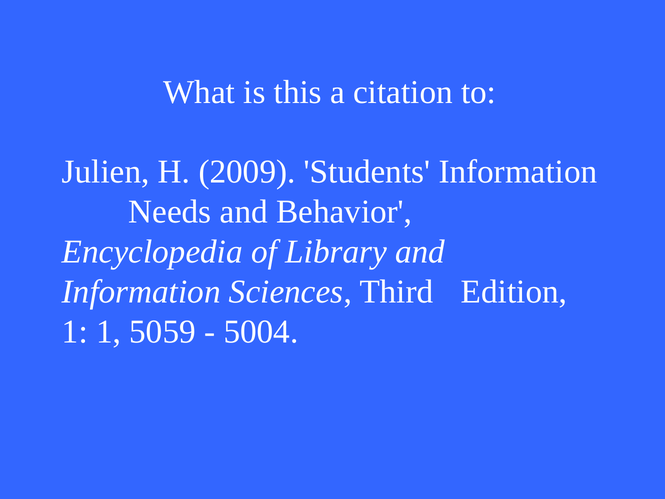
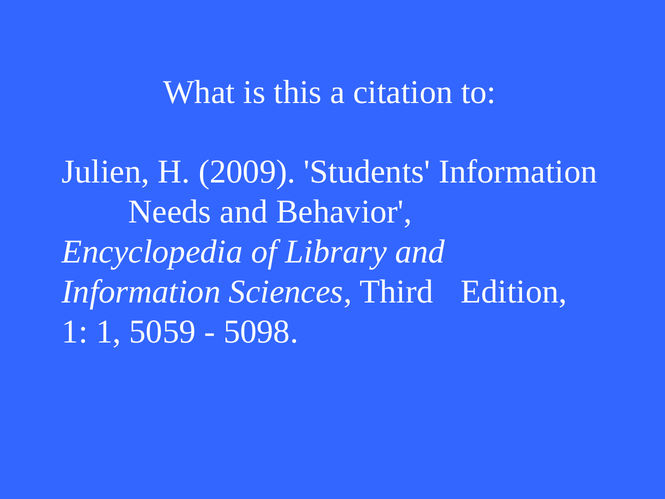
5004: 5004 -> 5098
